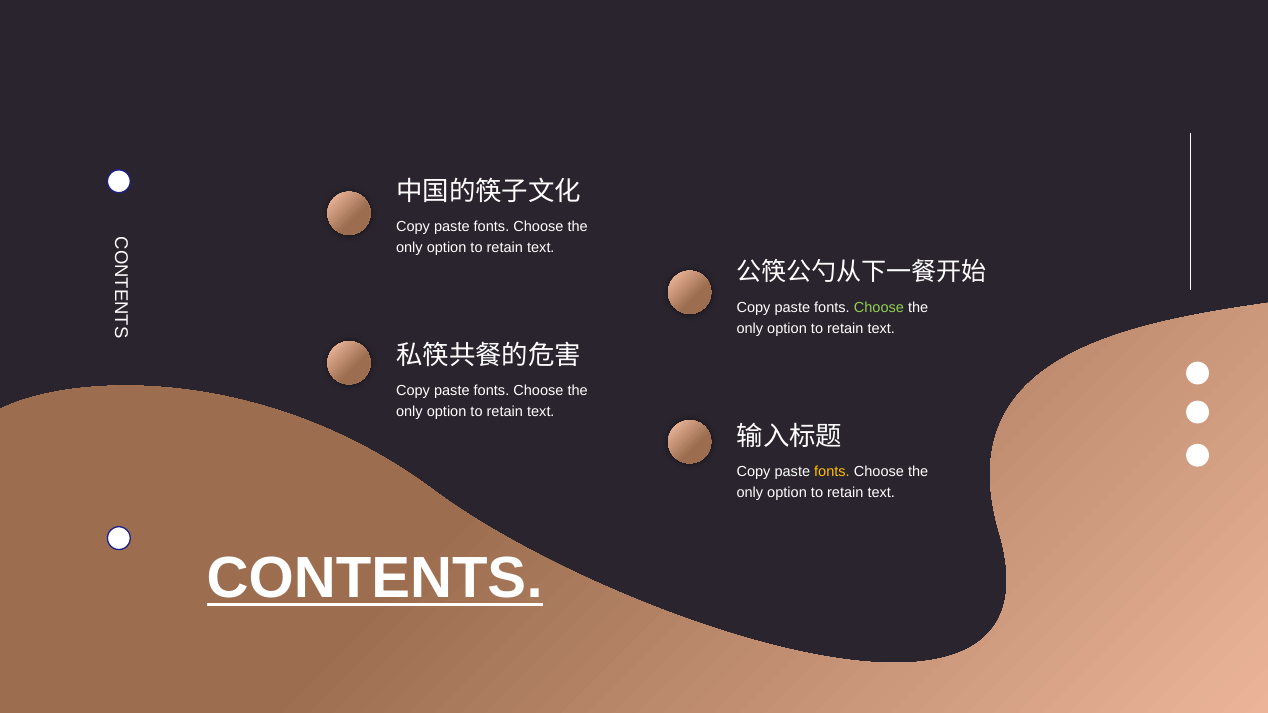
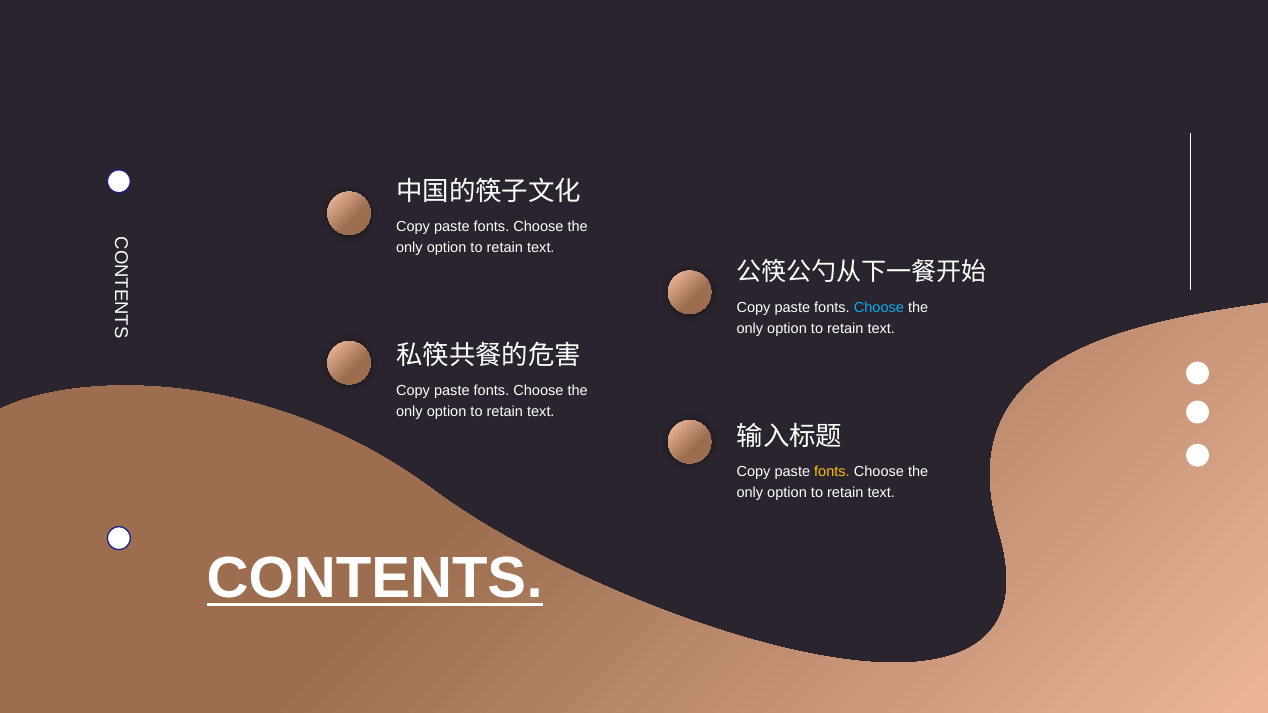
Choose at (879, 308) colour: light green -> light blue
